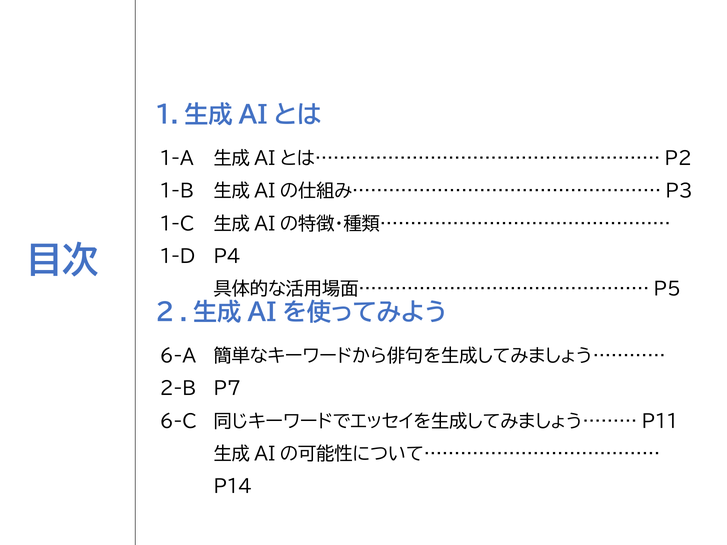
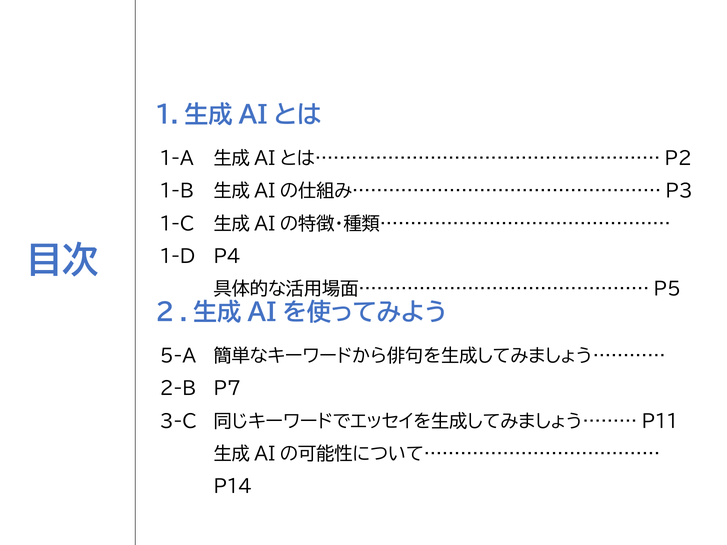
6-A: 6-A -> 5-A
6-C: 6-C -> 3-C
